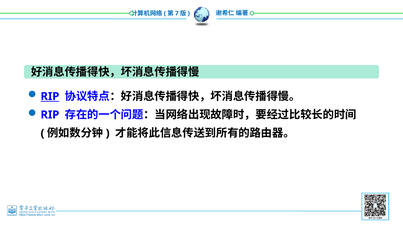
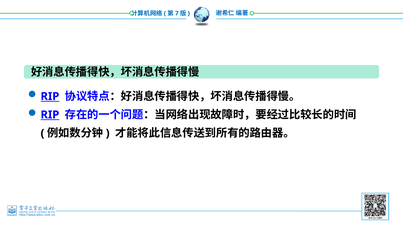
RIP at (50, 115) underline: none -> present
